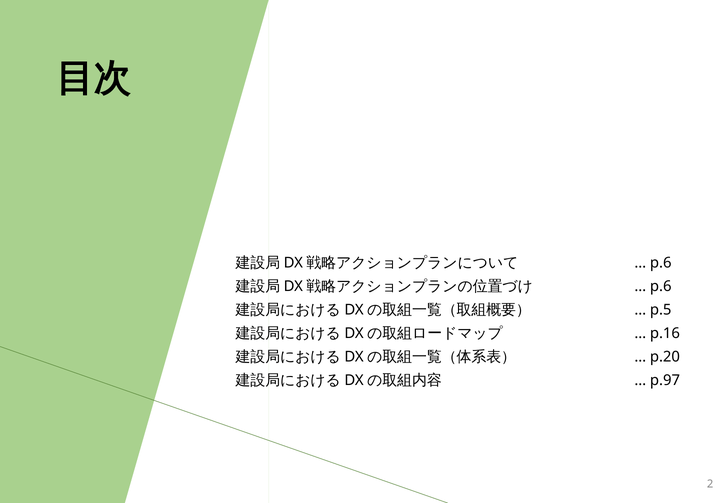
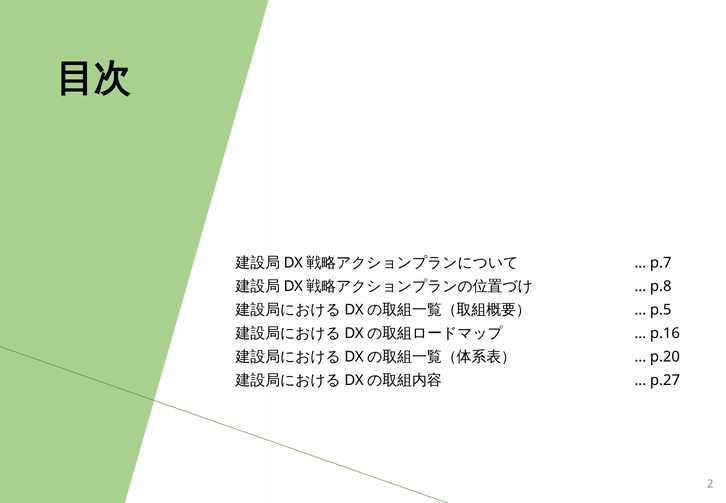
p.6 at (661, 263): p.6 -> p.7
p.6 at (661, 286): p.6 -> p.8
p.97: p.97 -> p.27
